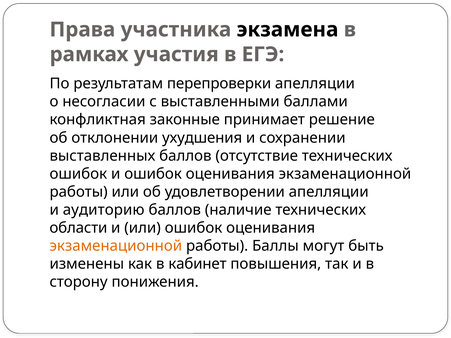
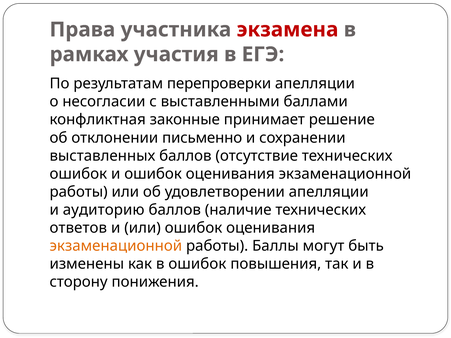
экзамена colour: black -> red
ухудшения: ухудшения -> письменно
области: области -> ответов
в кабинет: кабинет -> ошибок
